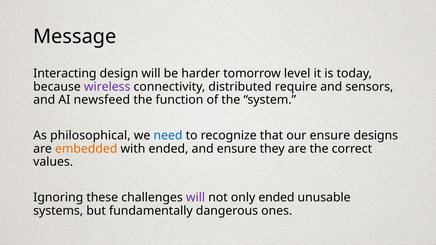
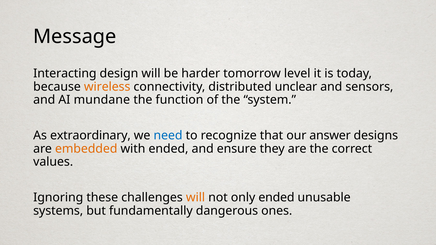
wireless colour: purple -> orange
require: require -> unclear
newsfeed: newsfeed -> mundane
philosophical: philosophical -> extraordinary
our ensure: ensure -> answer
will at (196, 198) colour: purple -> orange
